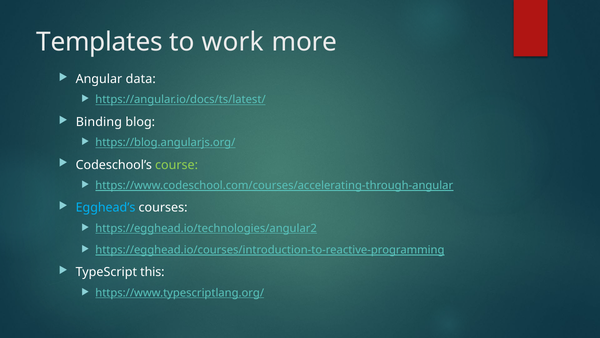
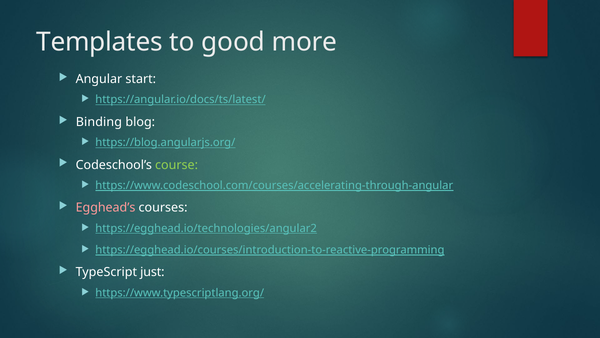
work: work -> good
data: data -> start
Egghead’s colour: light blue -> pink
this: this -> just
